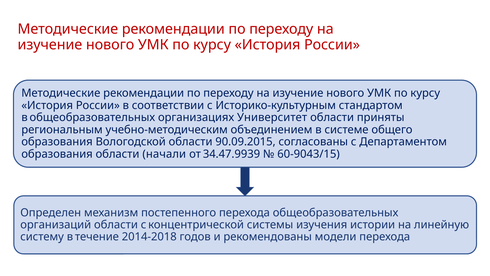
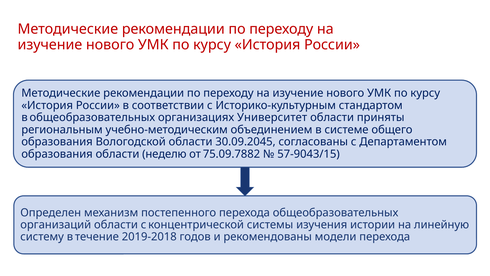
90.09.2015: 90.09.2015 -> 30.09.2045
начали: начали -> неделю
34.47.9939: 34.47.9939 -> 75.09.7882
60-9043/15: 60-9043/15 -> 57-9043/15
2014-2018: 2014-2018 -> 2019-2018
